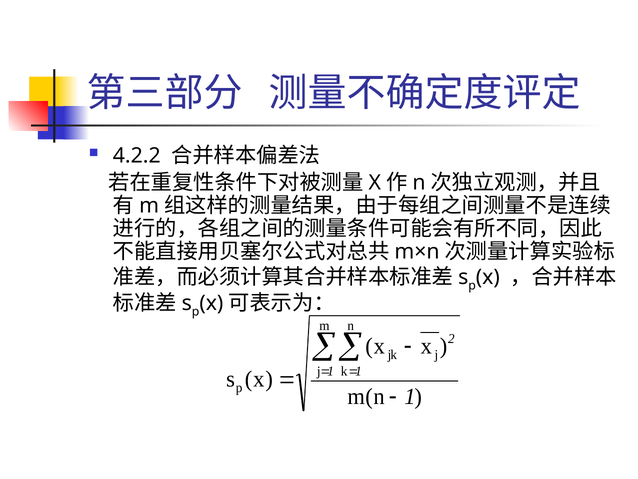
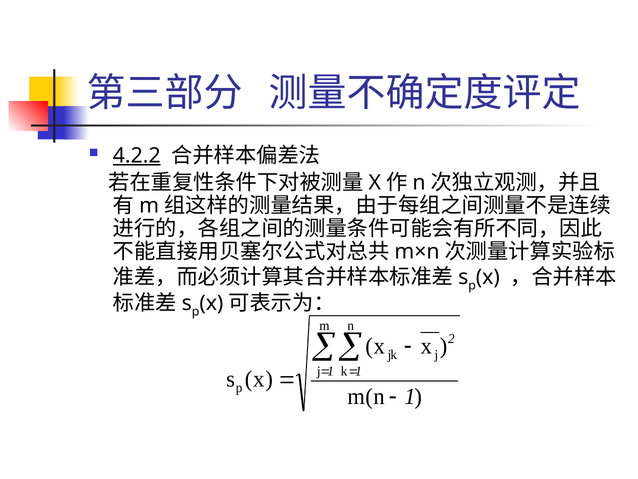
4.2.2 underline: none -> present
